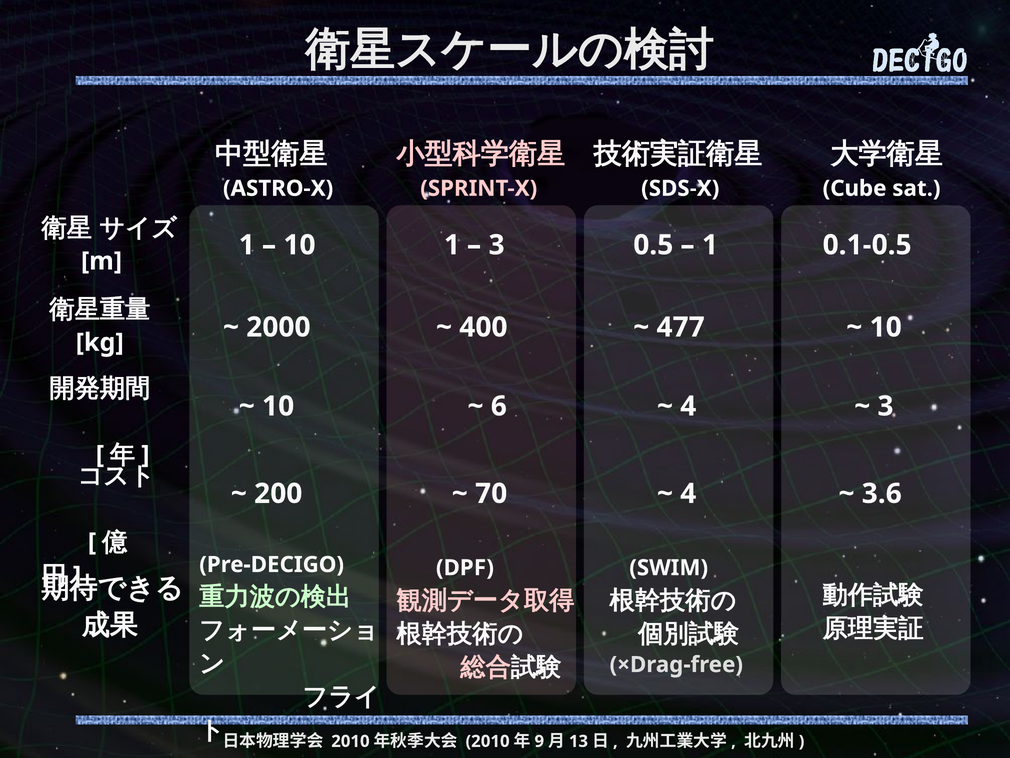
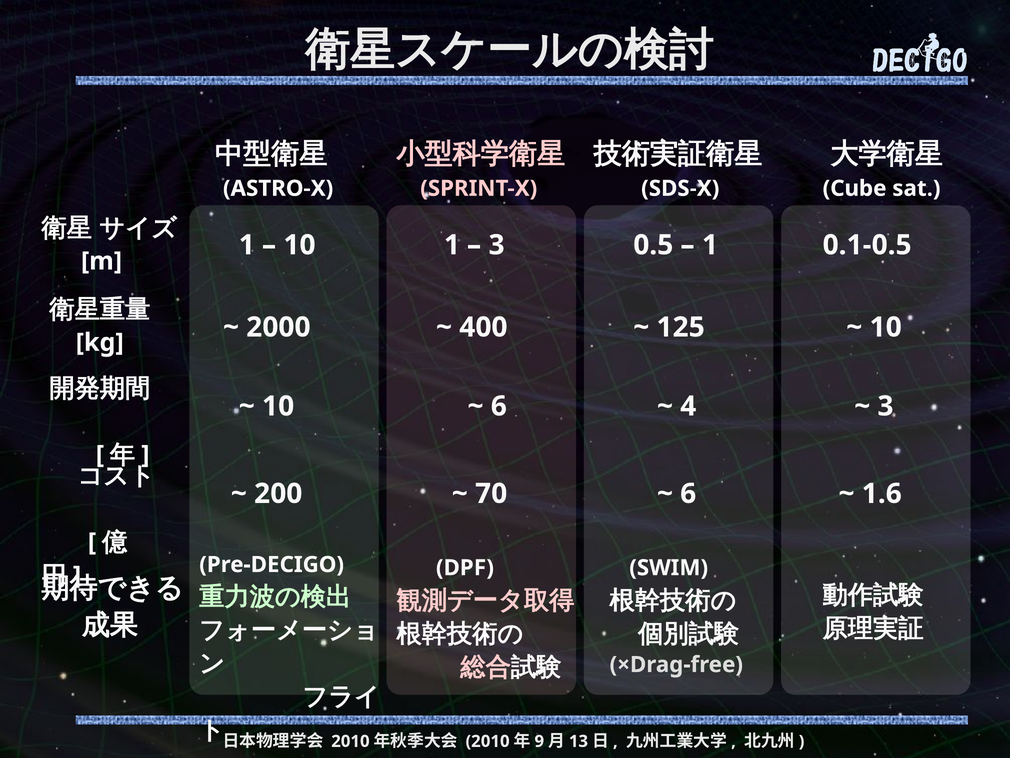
477: 477 -> 125
4 at (688, 493): 4 -> 6
3.6: 3.6 -> 1.6
